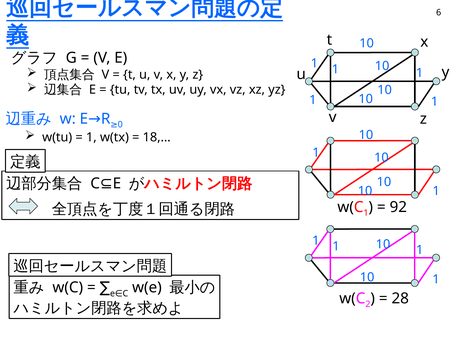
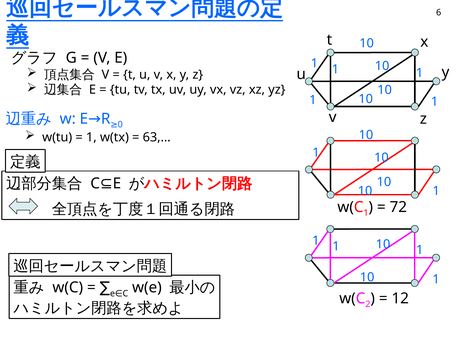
18,…: 18,… -> 63,…
92: 92 -> 72
28: 28 -> 12
